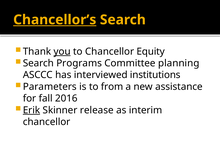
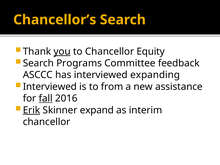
Chancellor’s underline: present -> none
planning: planning -> feedback
institutions: institutions -> expanding
Parameters at (50, 87): Parameters -> Interviewed
fall underline: none -> present
release: release -> expand
